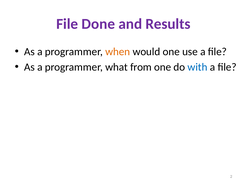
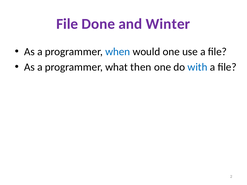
Results: Results -> Winter
when colour: orange -> blue
from: from -> then
